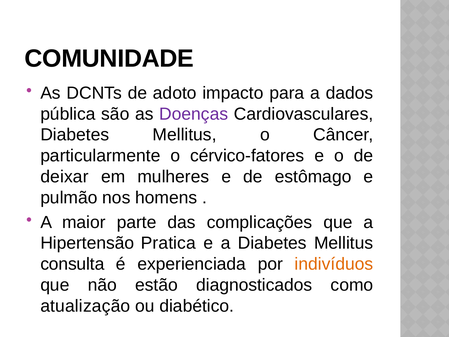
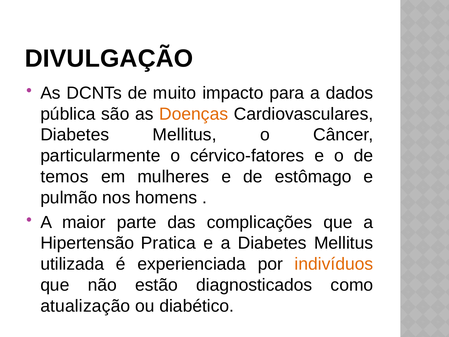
COMUNIDADE: COMUNIDADE -> DIVULGAÇÃO
adoto: adoto -> muito
Doenças colour: purple -> orange
deixar: deixar -> temos
consulta: consulta -> utilizada
